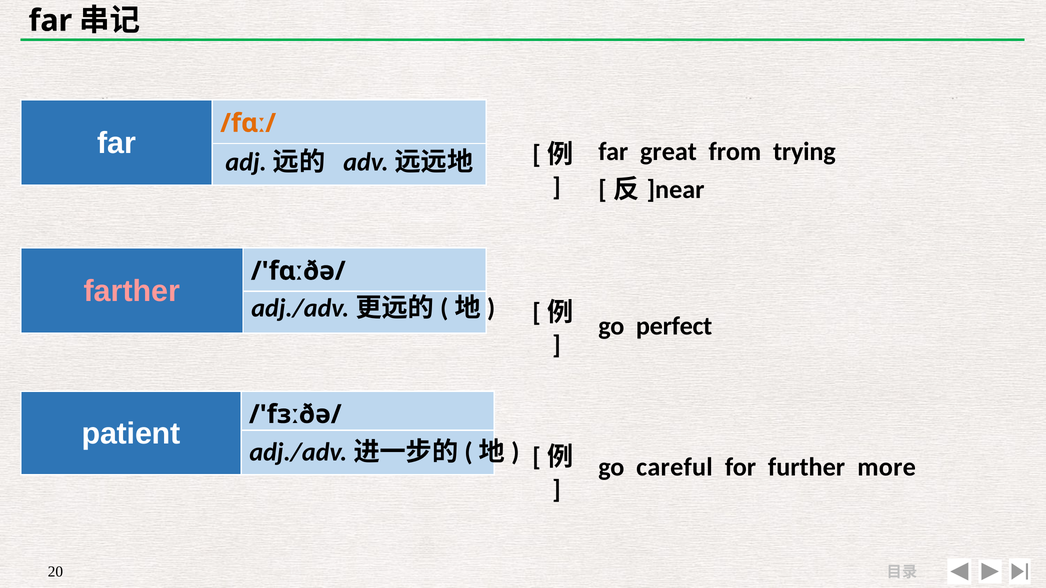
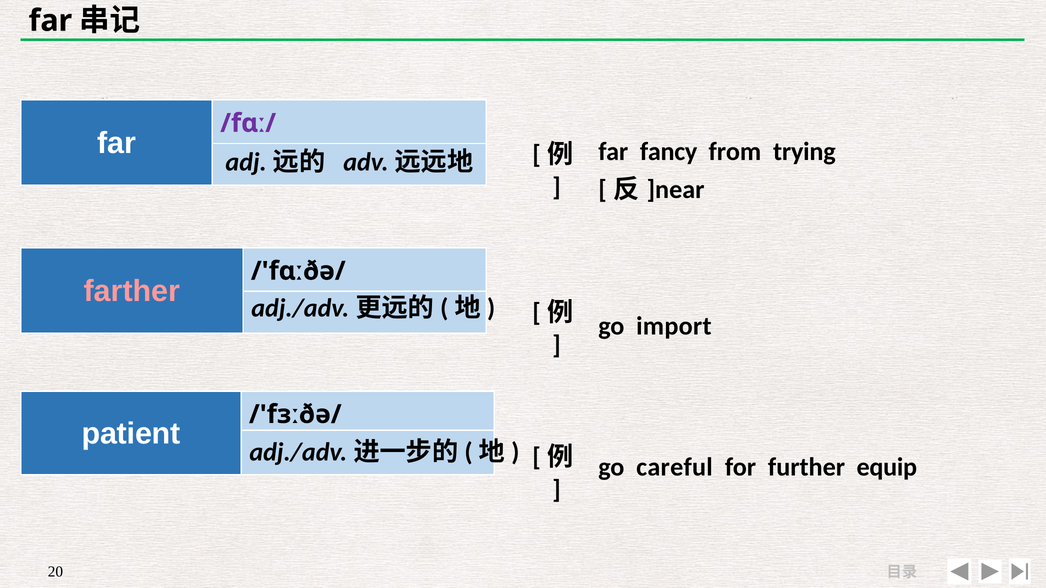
/fɑː/ colour: orange -> purple
great: great -> fancy
perfect: perfect -> import
more: more -> equip
